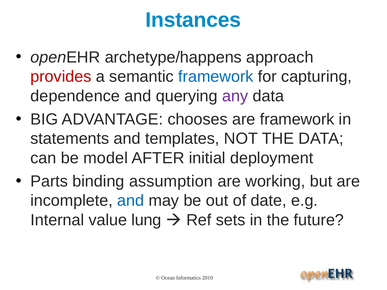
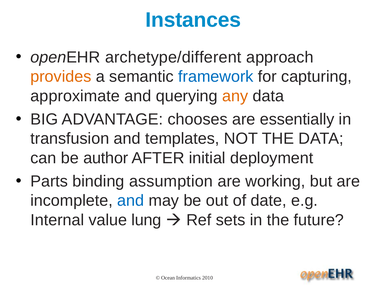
archetype/happens: archetype/happens -> archetype/different
provides colour: red -> orange
dependence: dependence -> approximate
any colour: purple -> orange
are framework: framework -> essentially
statements: statements -> transfusion
model: model -> author
